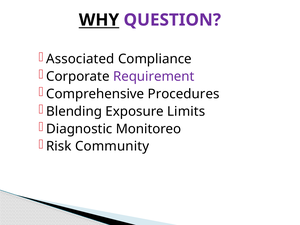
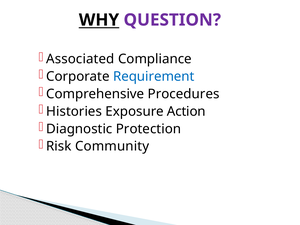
Requirement colour: purple -> blue
Blending: Blending -> Histories
Limits: Limits -> Action
Monitoreo: Monitoreo -> Protection
